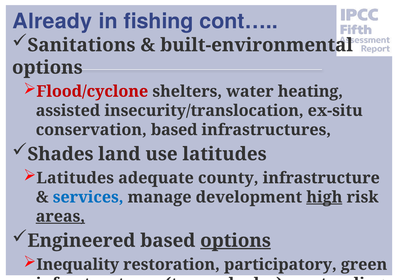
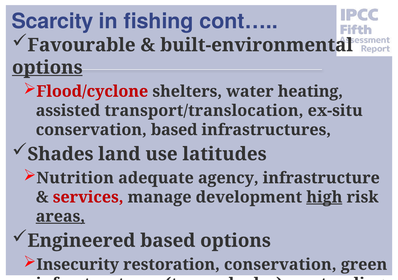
Already: Already -> Scarcity
Sanitations: Sanitations -> Favourable
options at (47, 68) underline: none -> present
insecurity/translocation: insecurity/translocation -> transport/translocation
Latitudes at (75, 178): Latitudes -> Nutrition
county: county -> agency
services colour: blue -> red
options at (236, 241) underline: present -> none
Inequality: Inequality -> Insecurity
restoration participatory: participatory -> conservation
